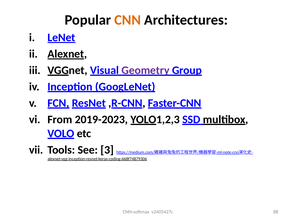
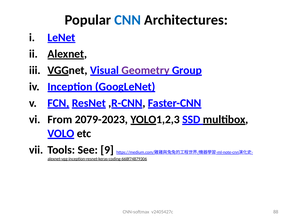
CNN colour: orange -> blue
2019-2023: 2019-2023 -> 2079-2023
3: 3 -> 9
